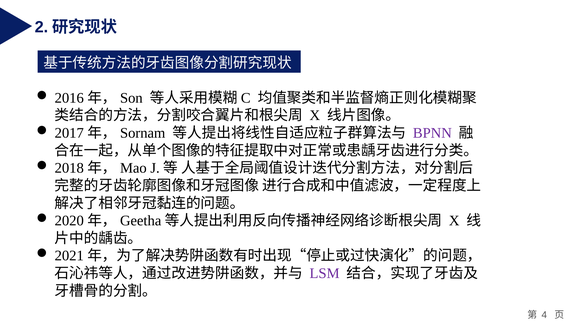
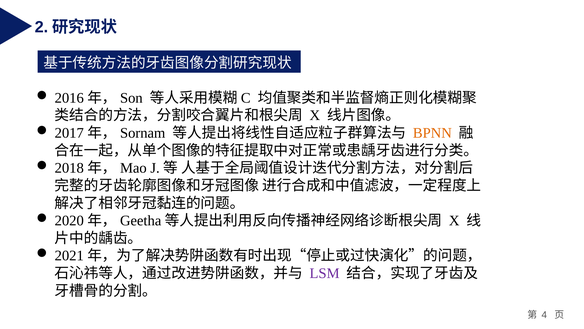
BPNN colour: purple -> orange
